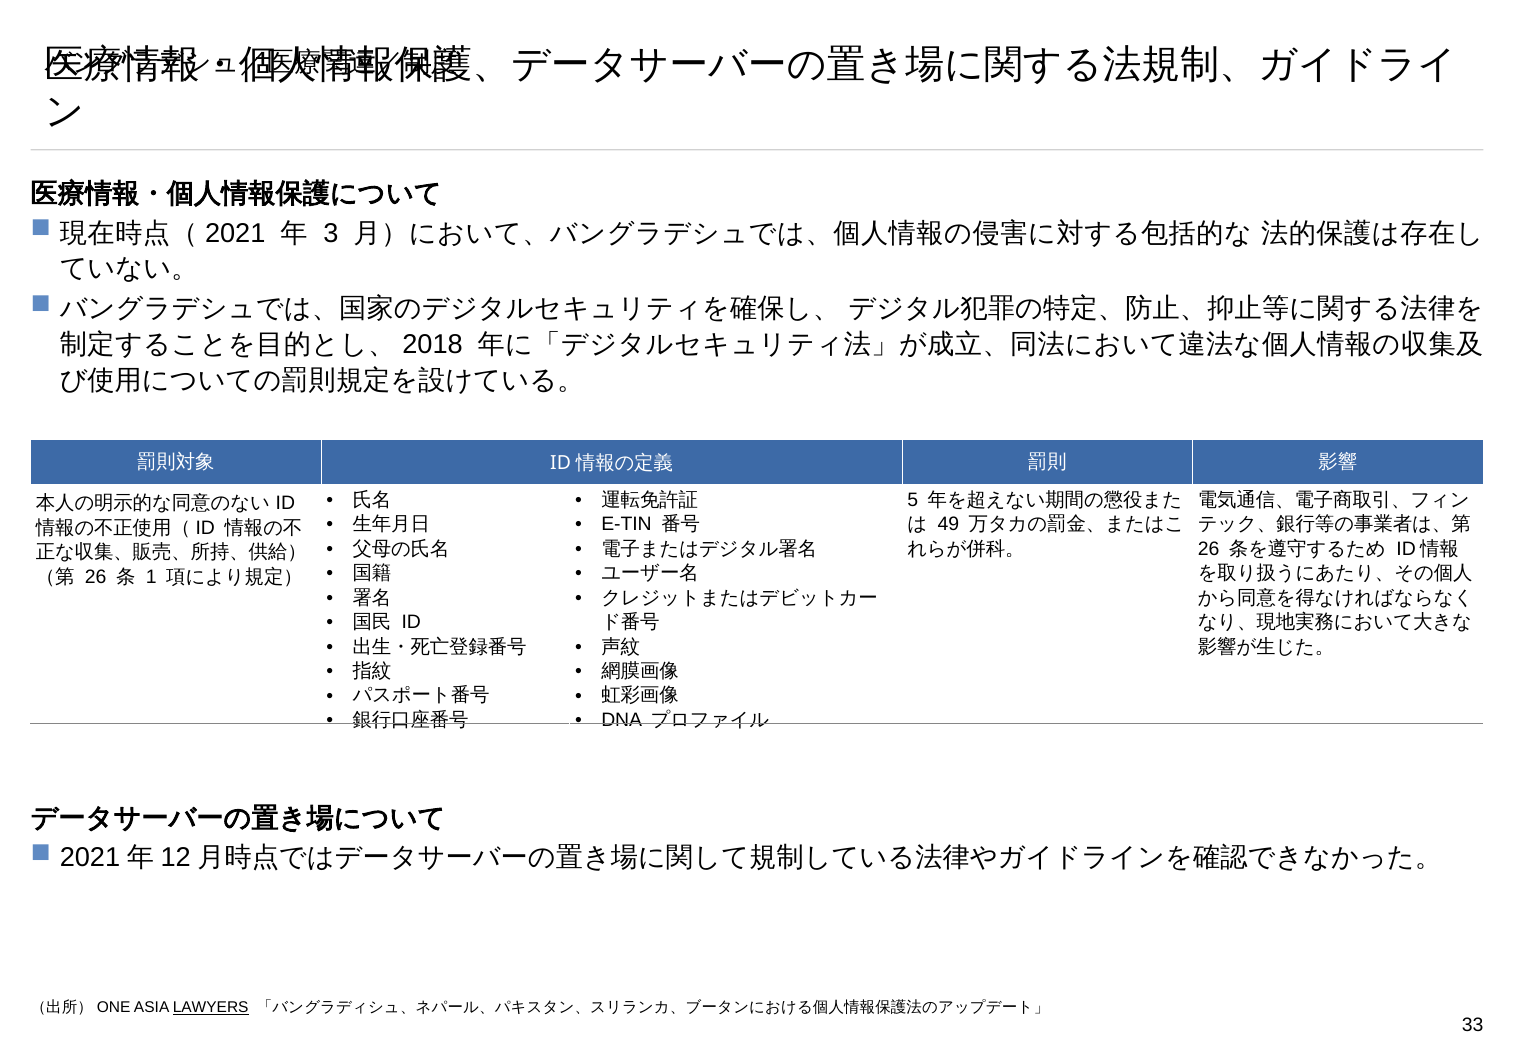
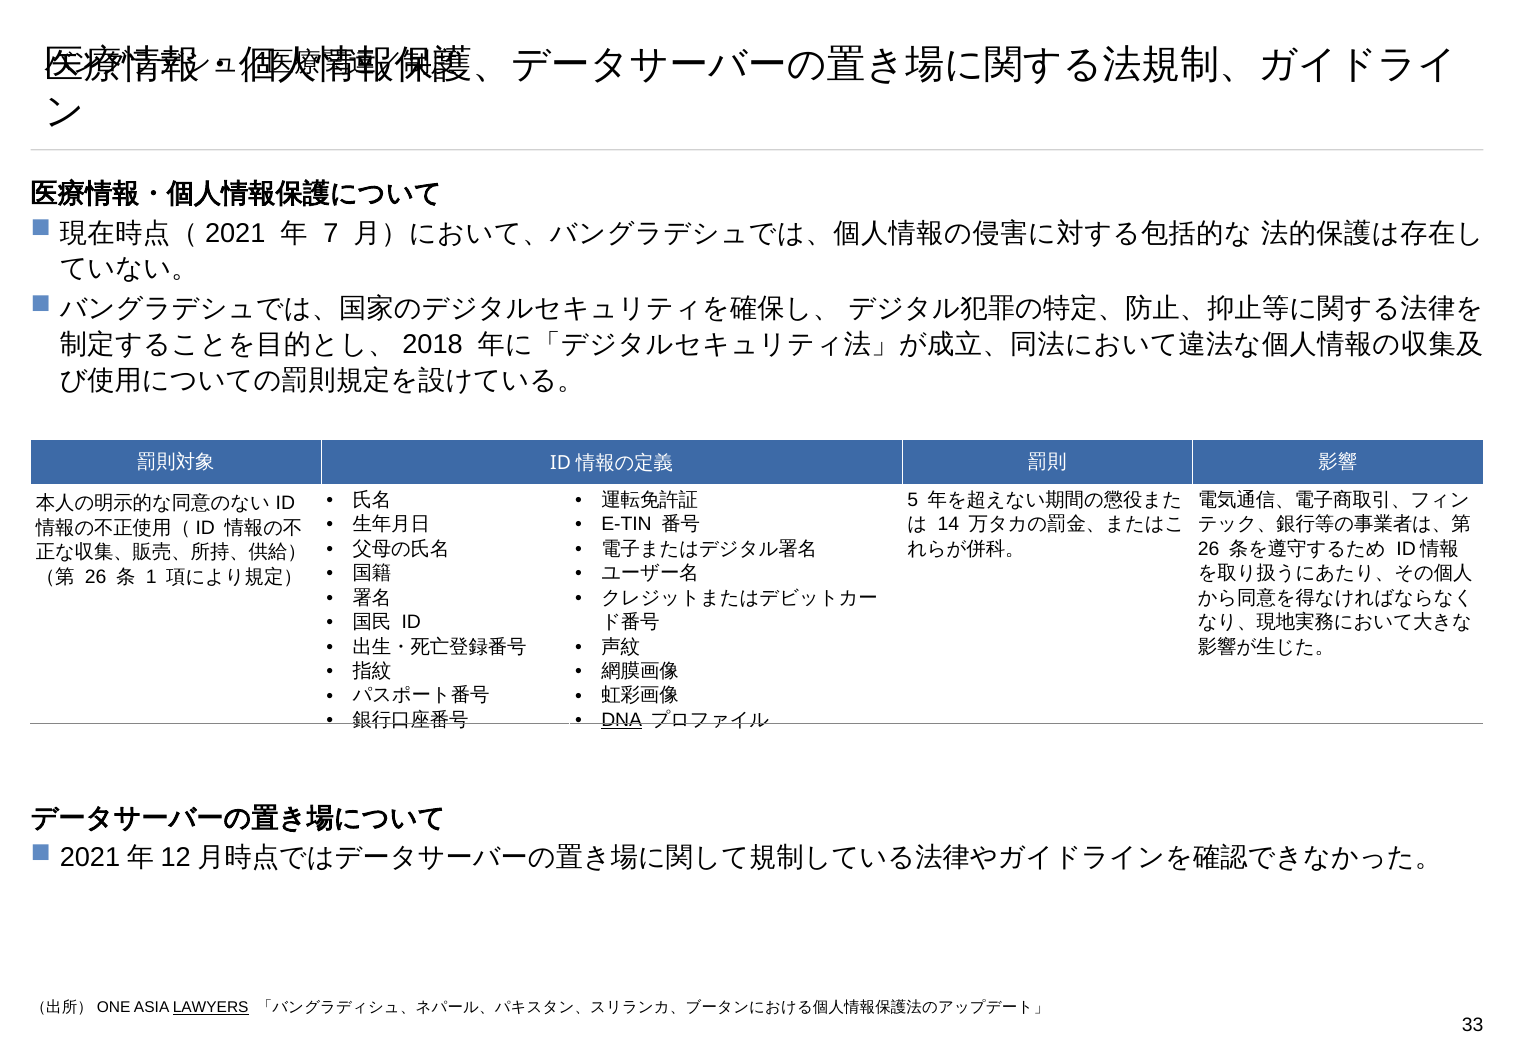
3: 3 -> 7
49: 49 -> 14
DNA underline: none -> present
